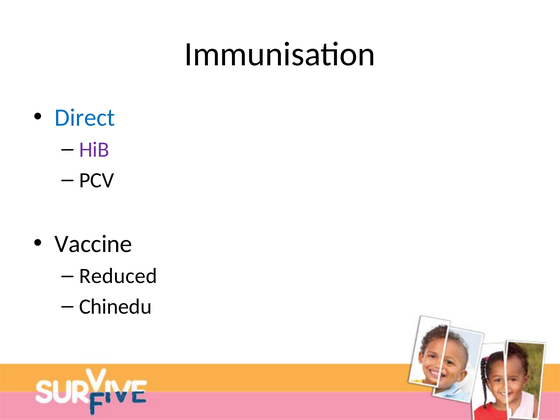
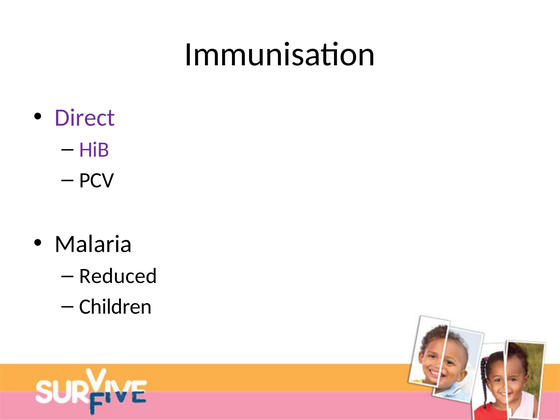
Direct colour: blue -> purple
Vaccine: Vaccine -> Malaria
Chinedu: Chinedu -> Children
